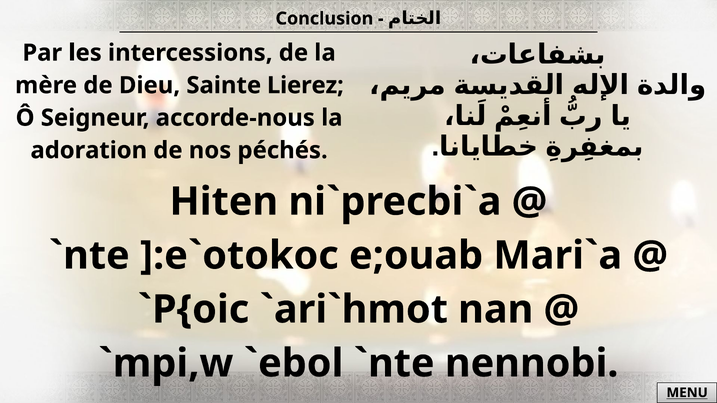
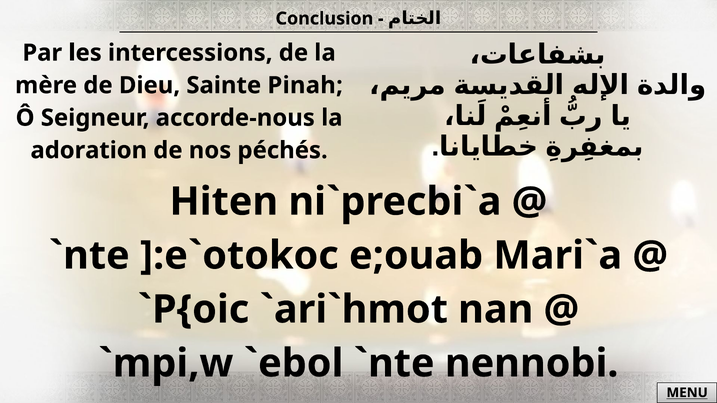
Lierez: Lierez -> Pinah
